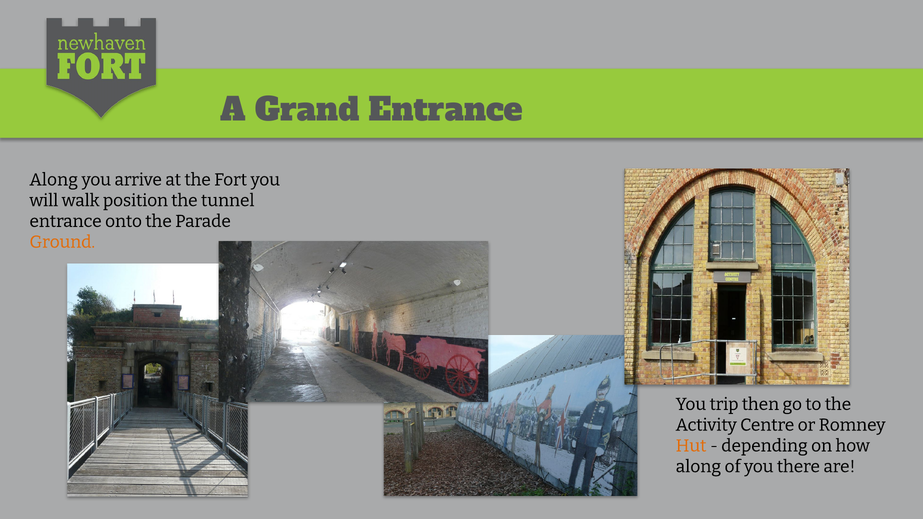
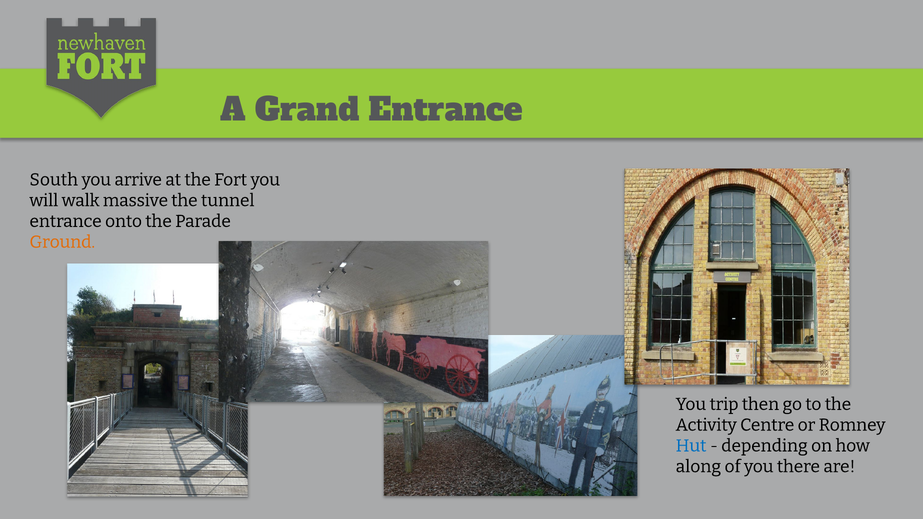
Along at (54, 180): Along -> South
position: position -> massive
Hut colour: orange -> blue
